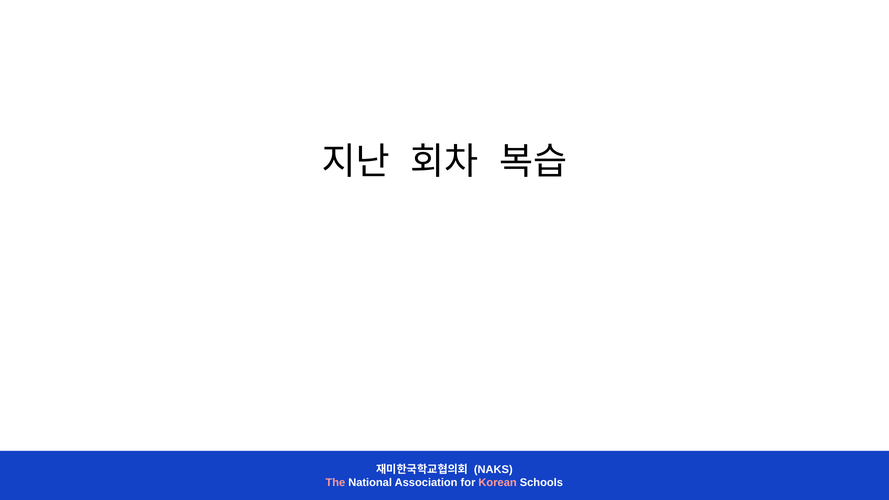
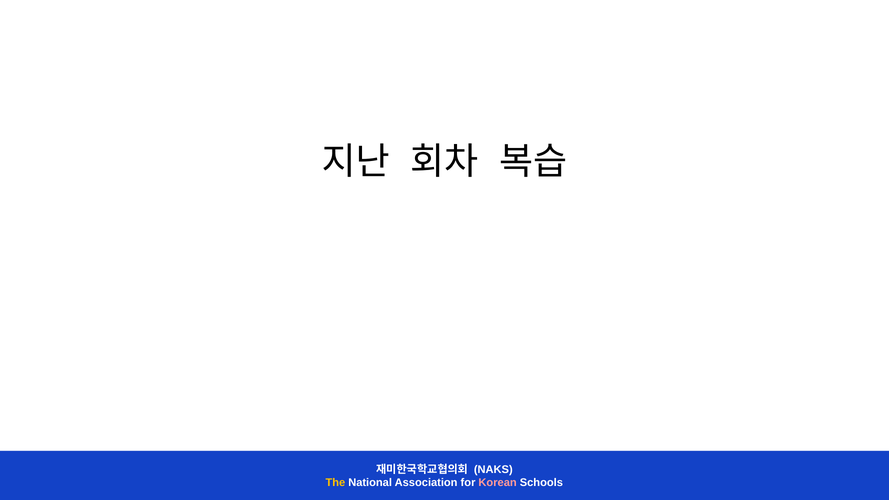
The colour: pink -> yellow
